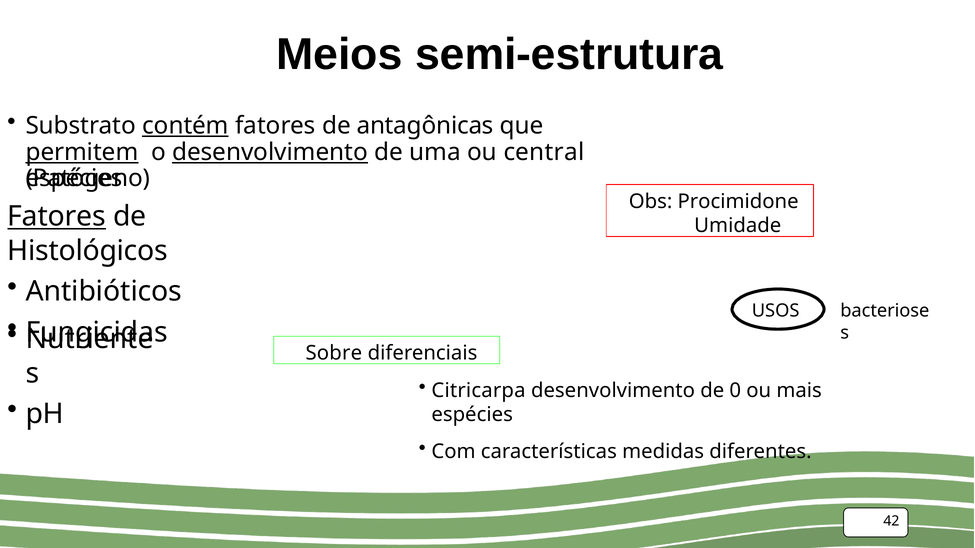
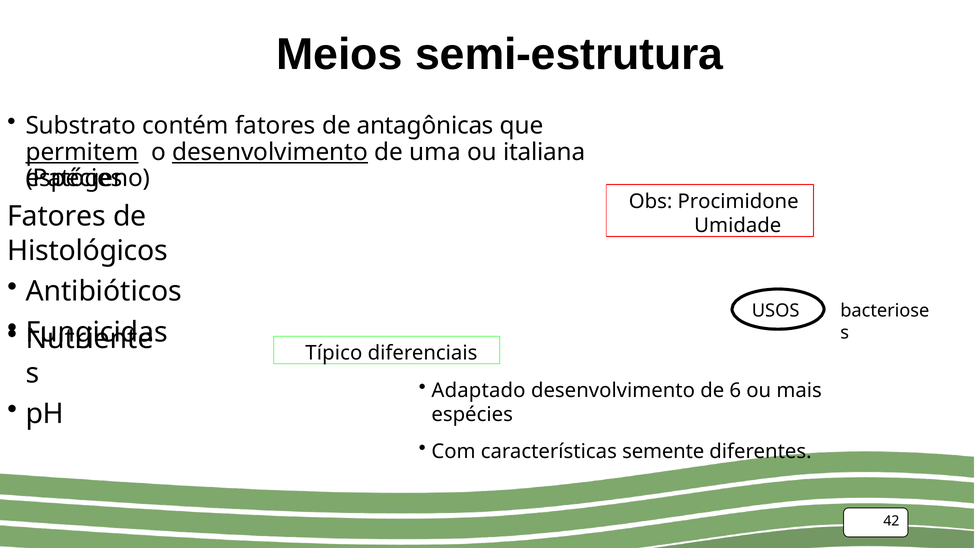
contém underline: present -> none
central: central -> italiana
Fatores at (57, 217) underline: present -> none
Sobre: Sobre -> Típico
Citricarpa: Citricarpa -> Adaptado
0: 0 -> 6
medidas: medidas -> semente
